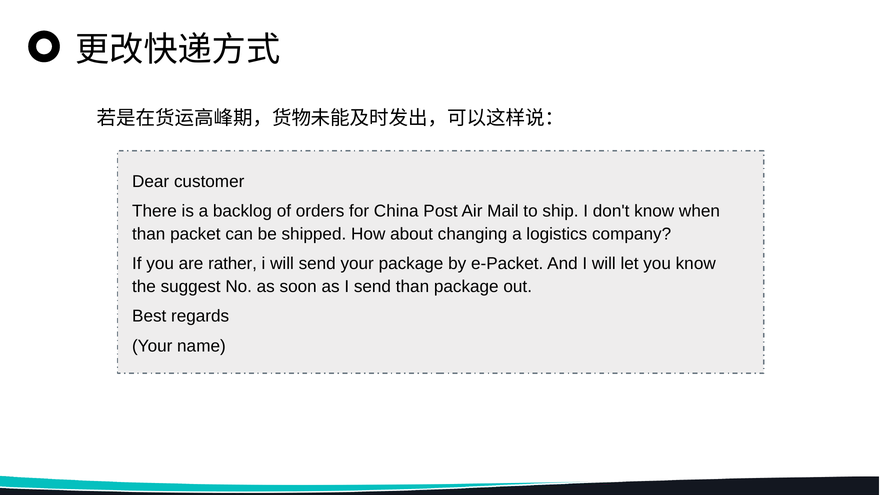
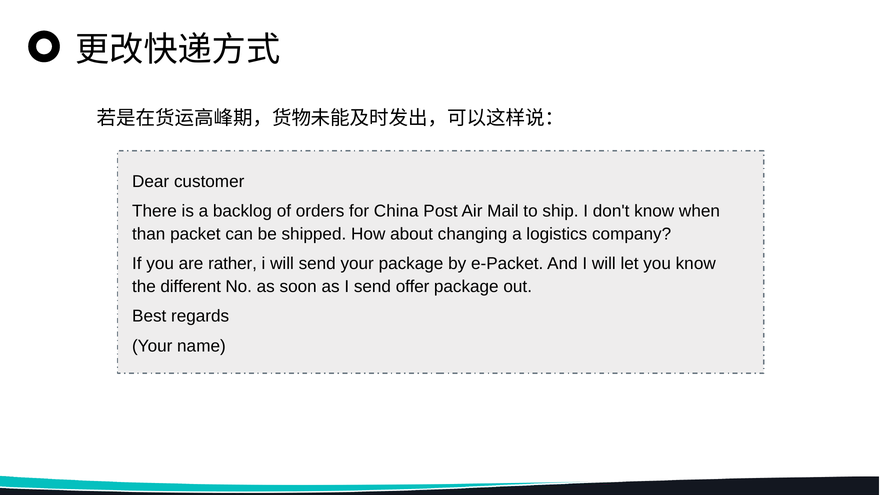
suggest: suggest -> different
send than: than -> offer
